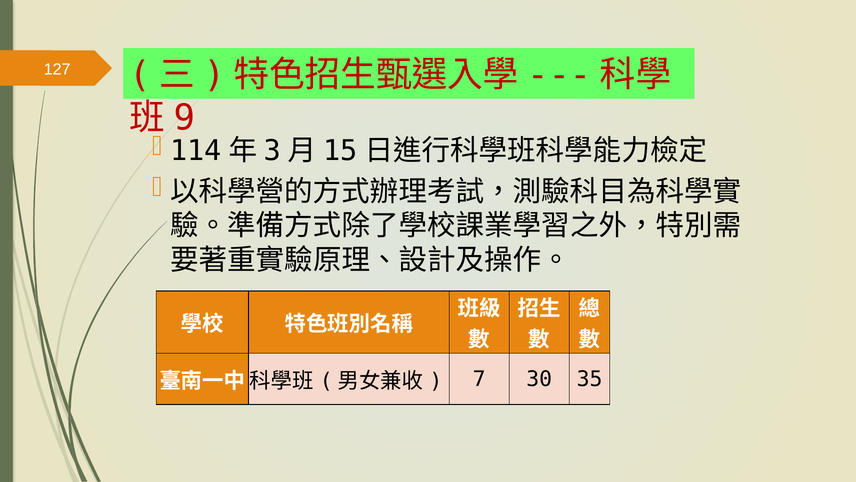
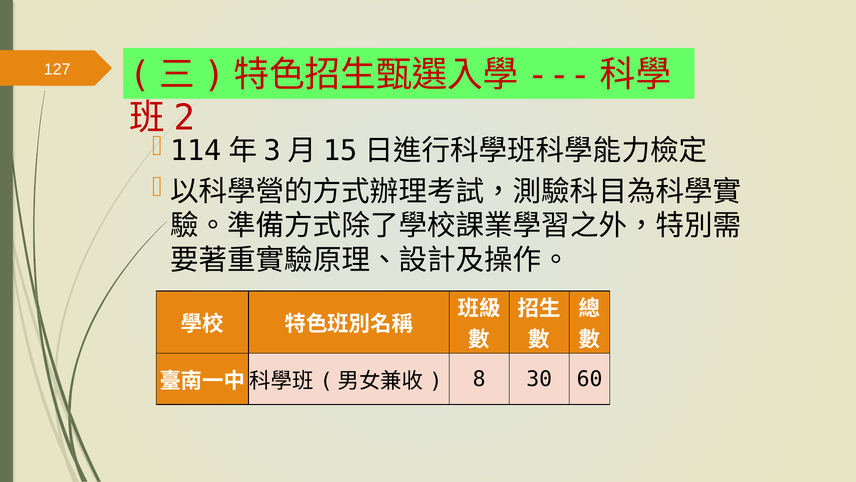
9: 9 -> 2
7: 7 -> 8
35: 35 -> 60
